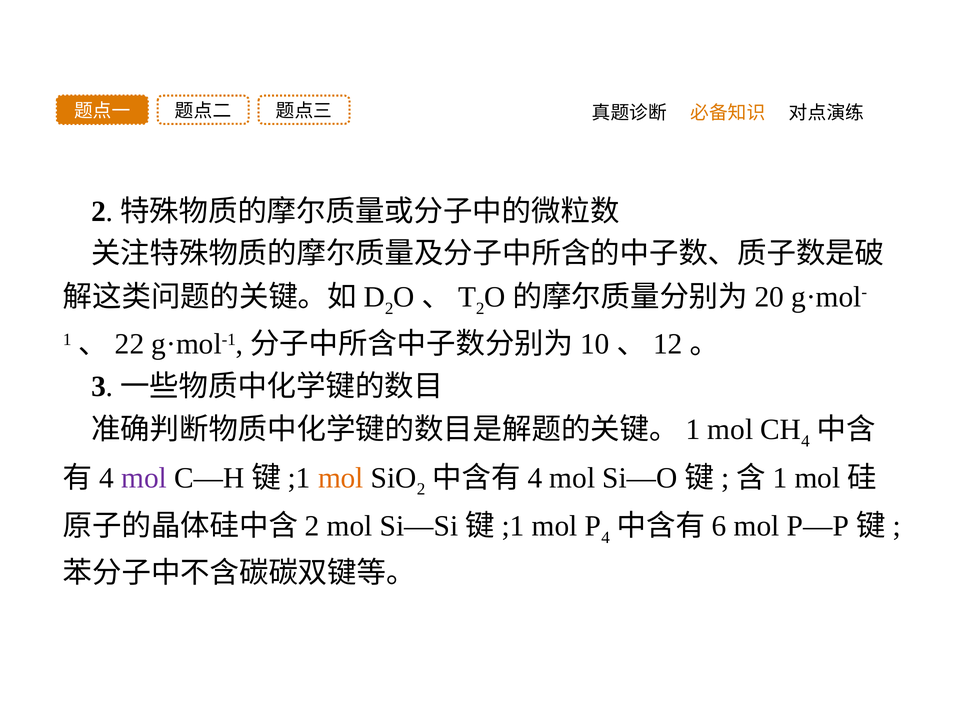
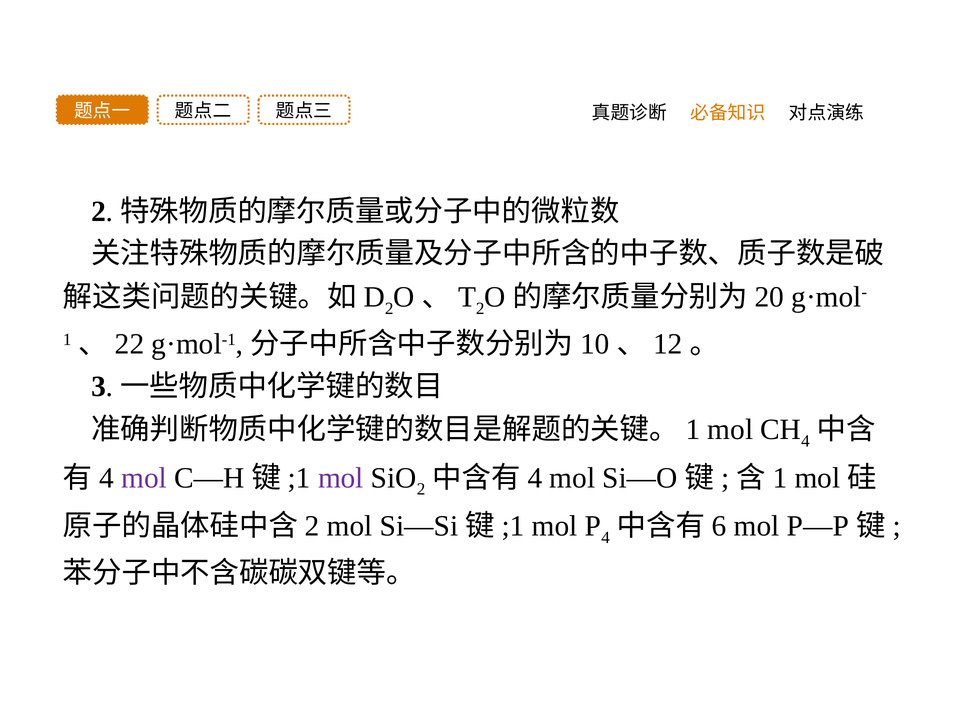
mol at (341, 478) colour: orange -> purple
